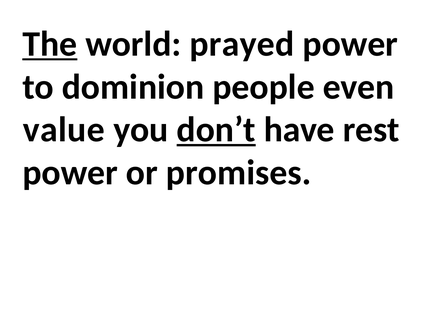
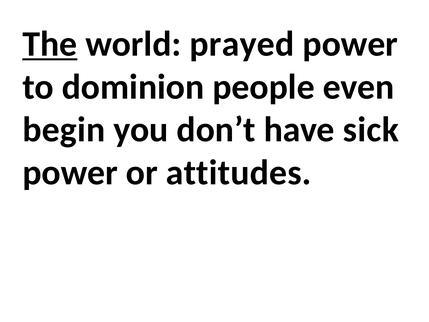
value: value -> begin
don’t underline: present -> none
rest: rest -> sick
promises: promises -> attitudes
